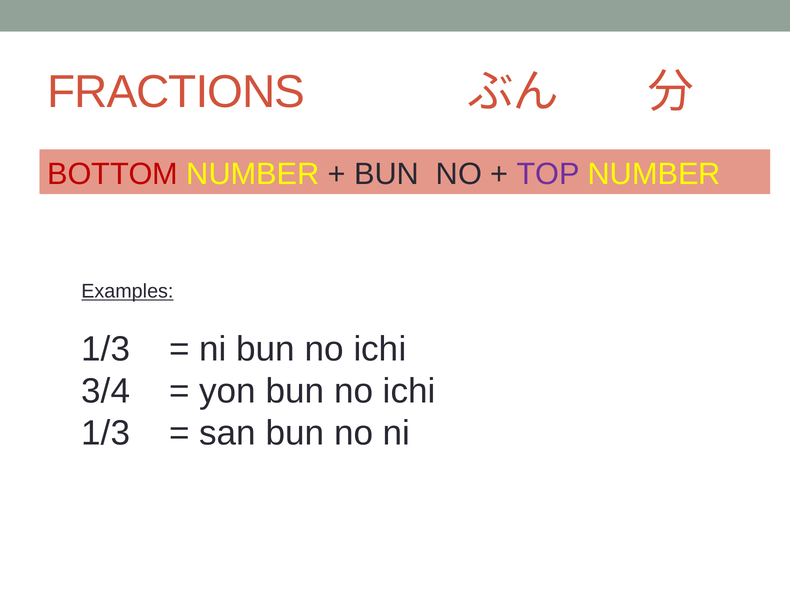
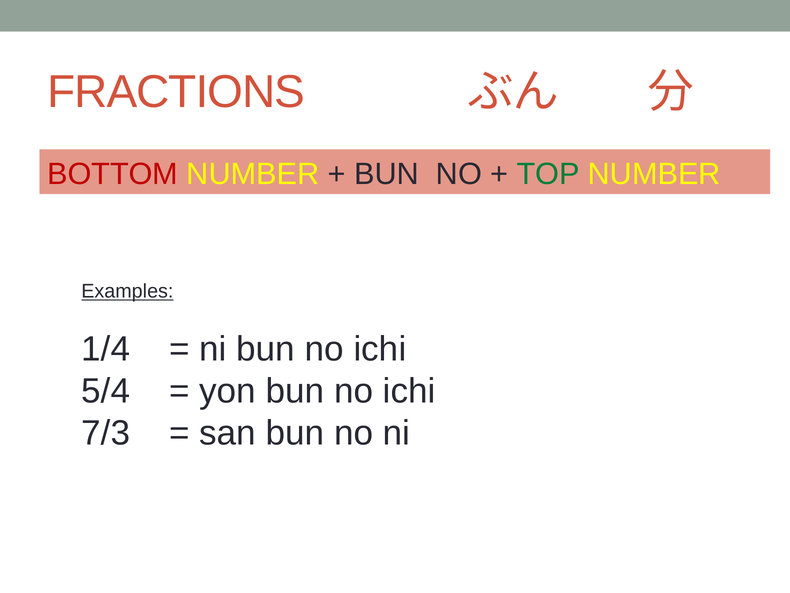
TOP colour: purple -> green
1/3 at (106, 349): 1/3 -> 1/4
3/4: 3/4 -> 5/4
1/3 at (106, 433): 1/3 -> 7/3
